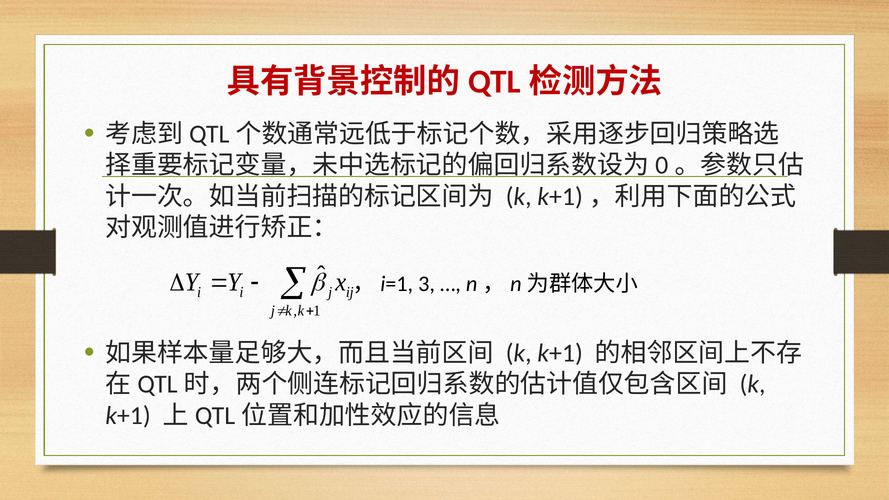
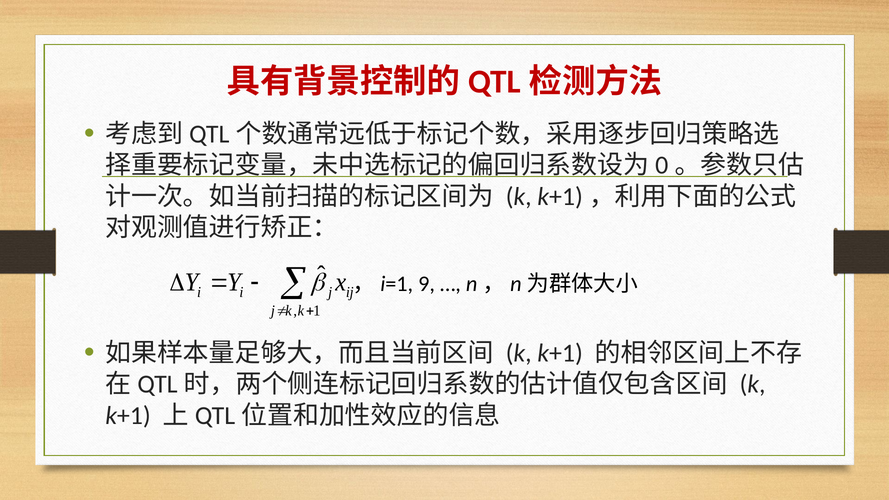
3: 3 -> 9
